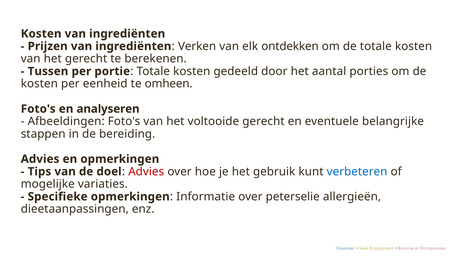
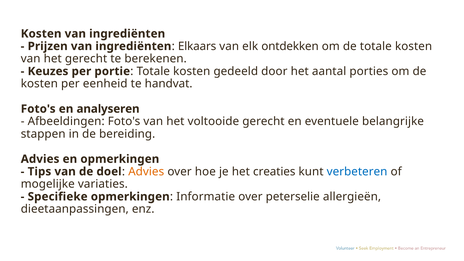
Verken: Verken -> Elkaars
Tussen: Tussen -> Keuzes
omheen: omheen -> handvat
Advies at (146, 172) colour: red -> orange
gebruik: gebruik -> creaties
